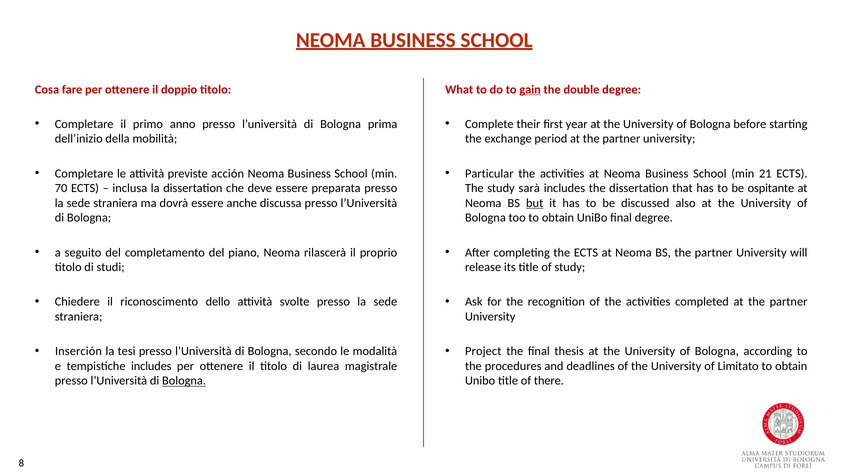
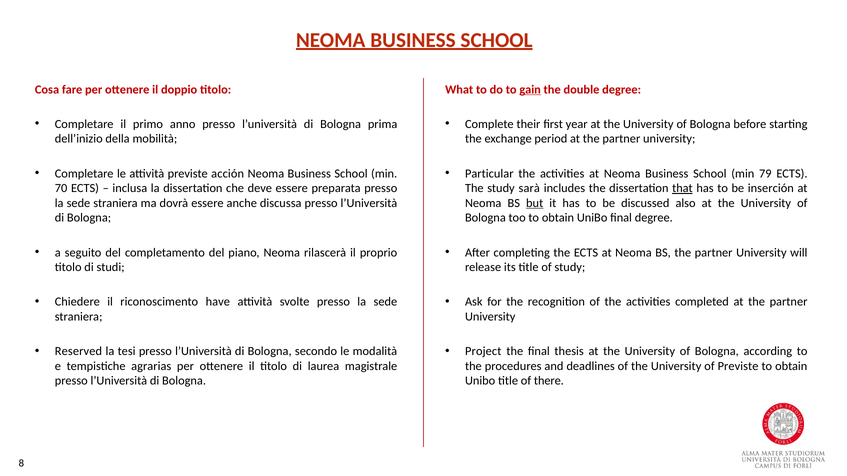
21: 21 -> 79
that underline: none -> present
ospitante: ospitante -> inserción
dello: dello -> have
Inserción: Inserción -> Reserved
tempistiche includes: includes -> agrarias
of Limitato: Limitato -> Previste
Bologna at (184, 381) underline: present -> none
